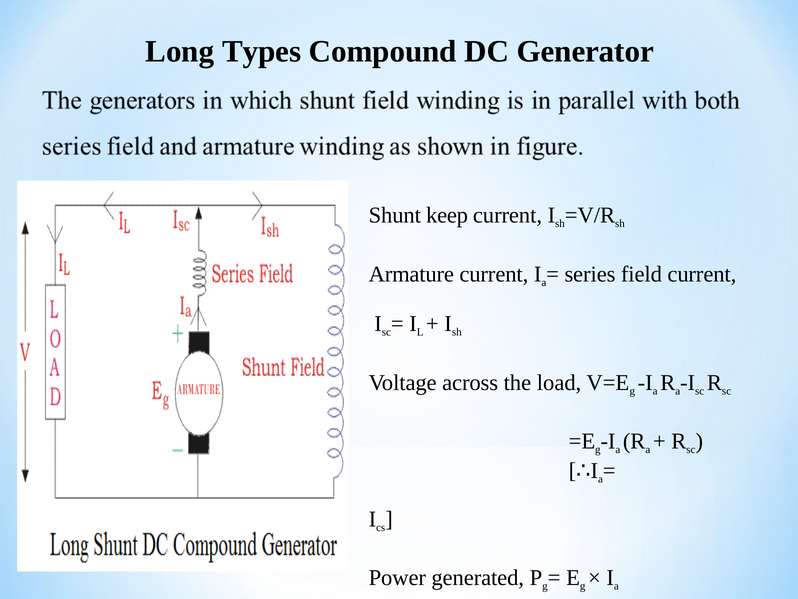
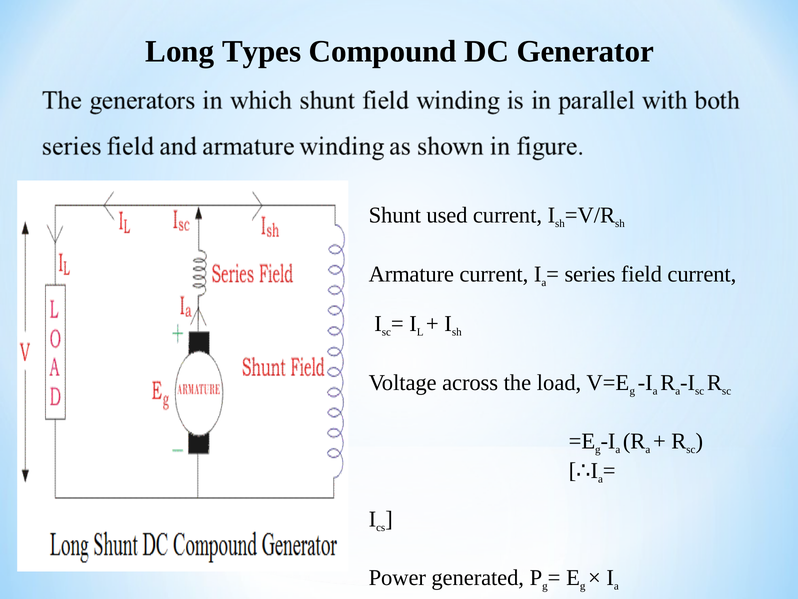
keep: keep -> used
